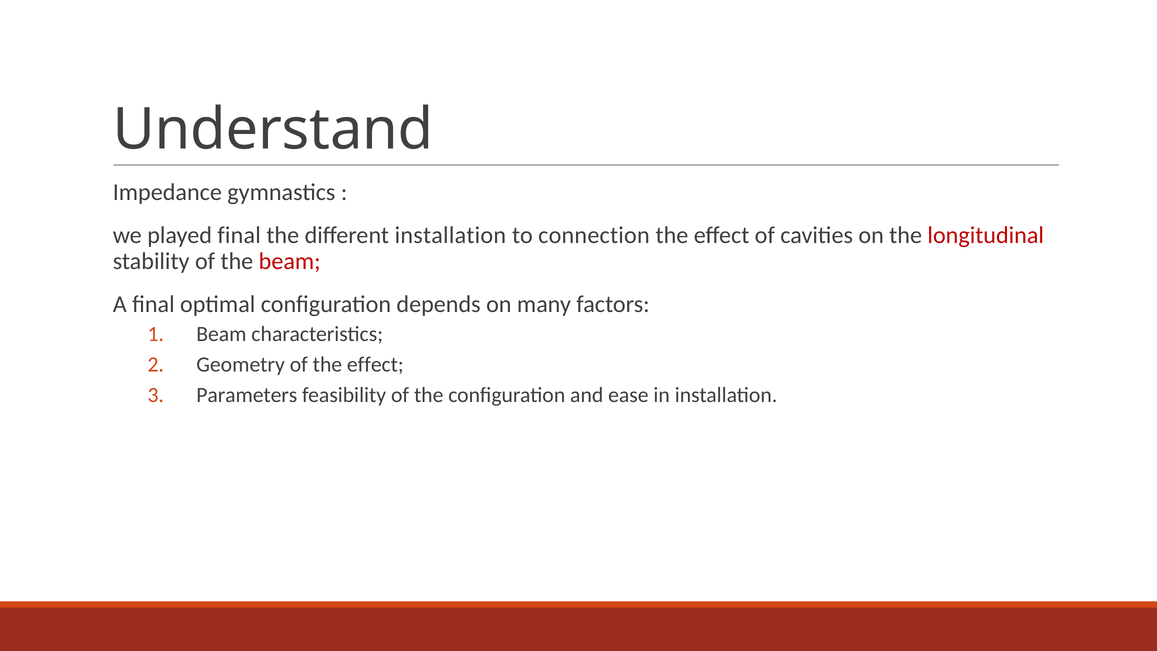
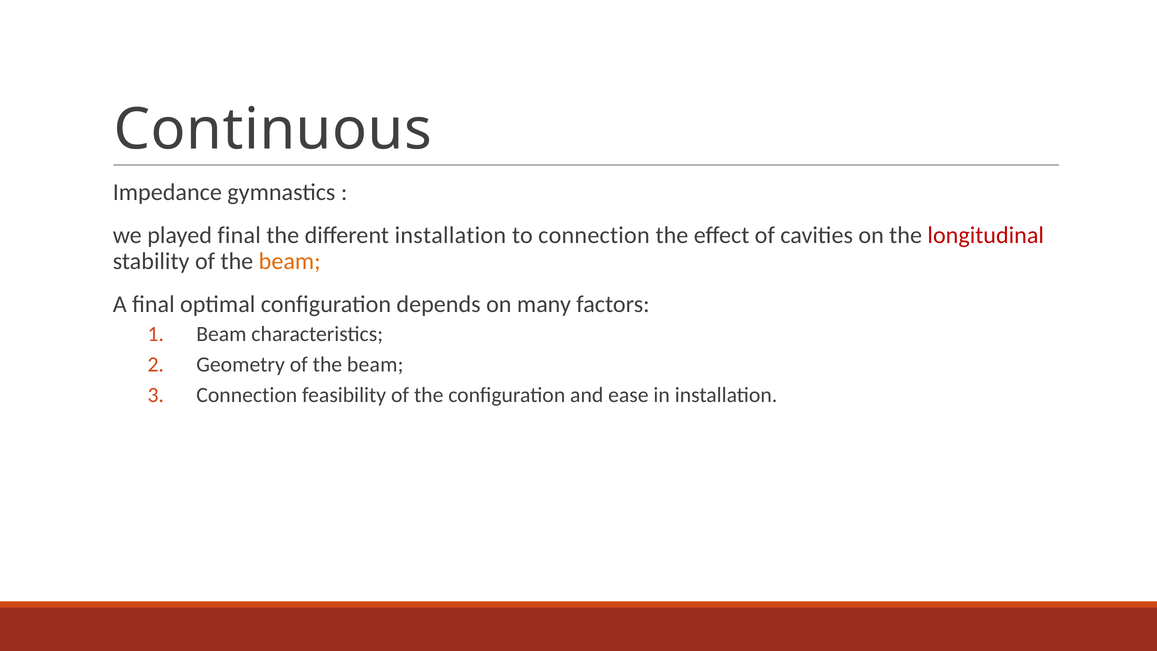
Understand: Understand -> Continuous
beam at (290, 261) colour: red -> orange
Geometry of the effect: effect -> beam
Parameters at (247, 395): Parameters -> Connection
